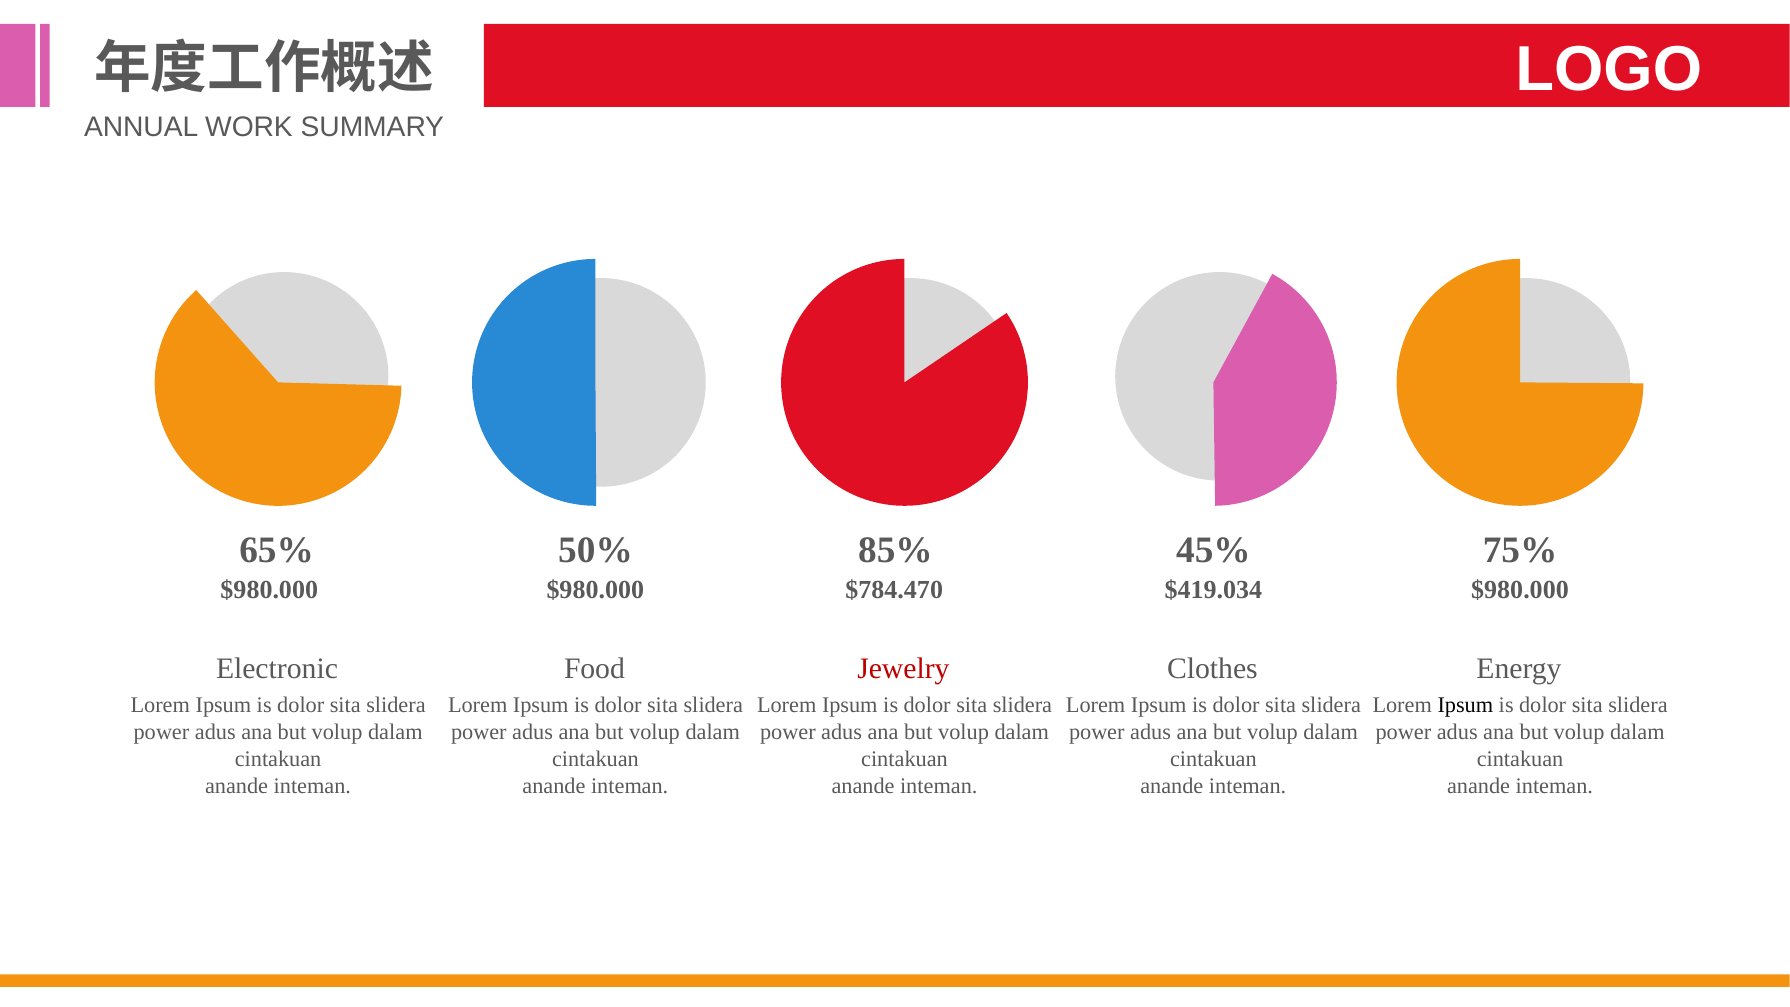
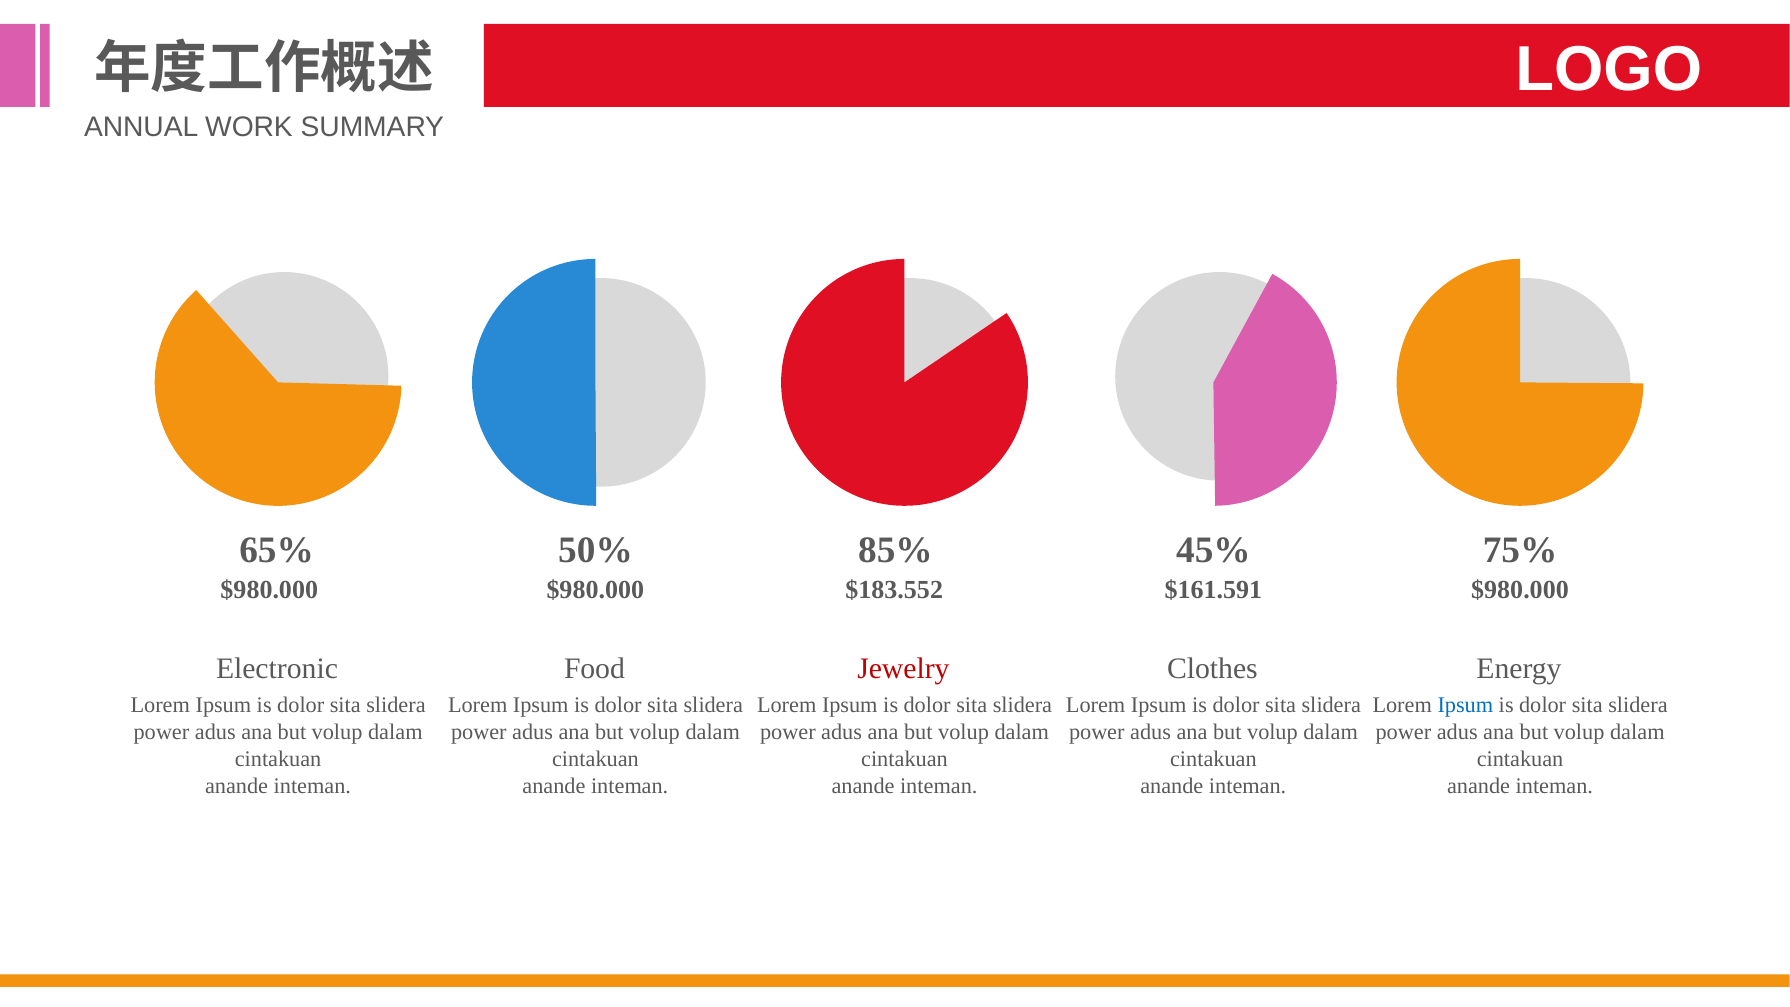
$784.470: $784.470 -> $183.552
$419.034: $419.034 -> $161.591
Ipsum at (1465, 705) colour: black -> blue
